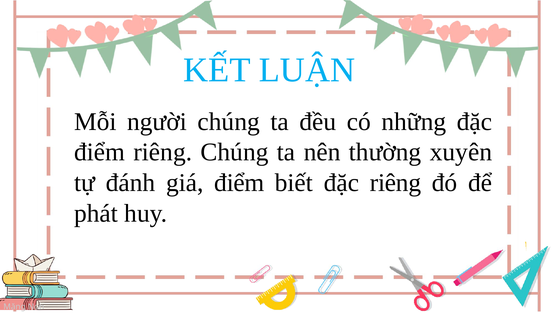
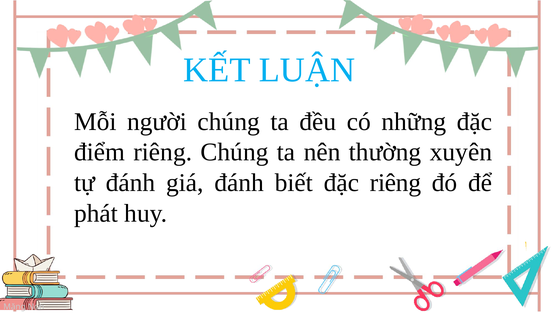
giá điểm: điểm -> đánh
